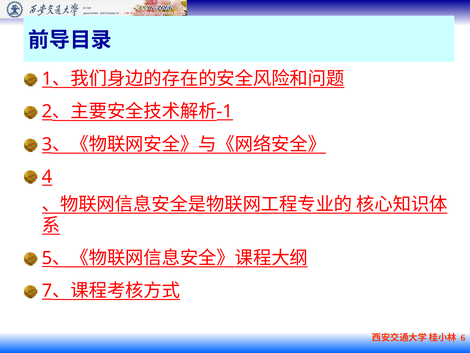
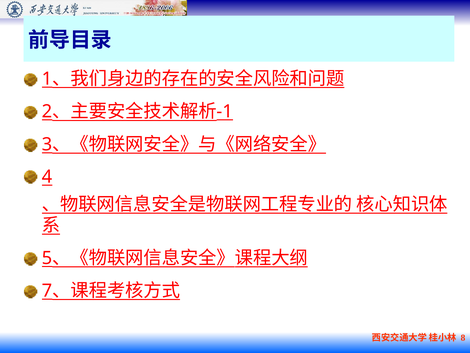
6: 6 -> 8
